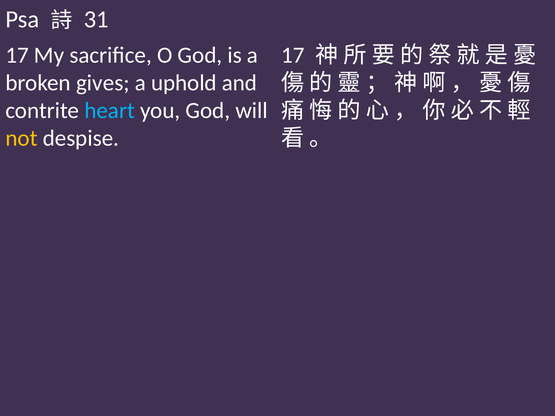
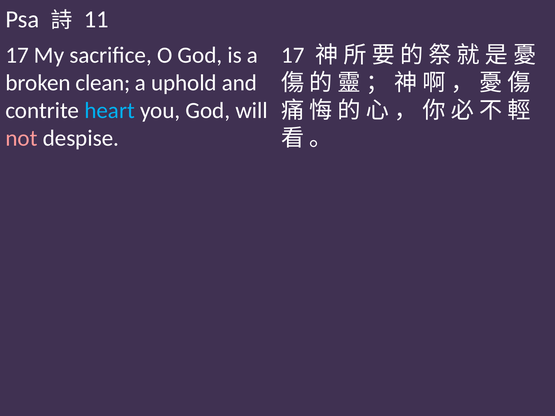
31: 31 -> 11
gives: gives -> clean
not colour: yellow -> pink
